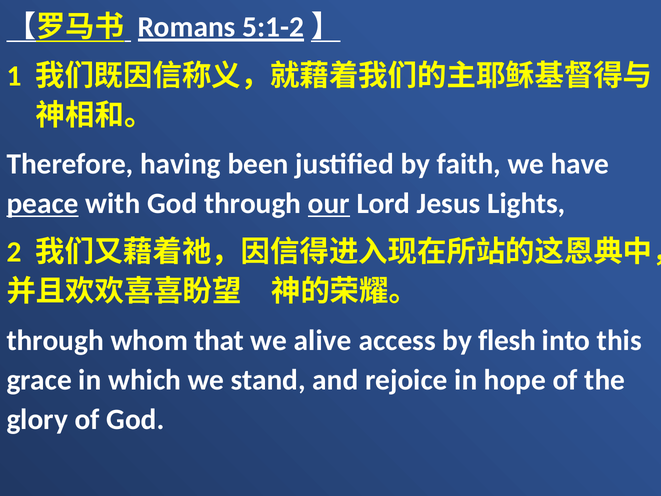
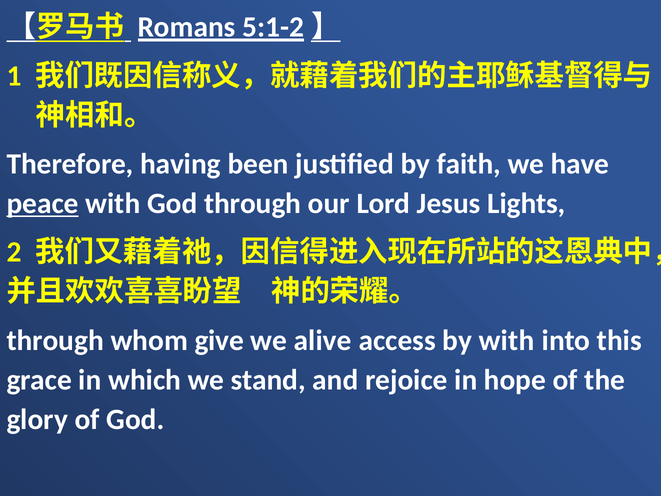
our underline: present -> none
that: that -> give
by flesh: flesh -> with
